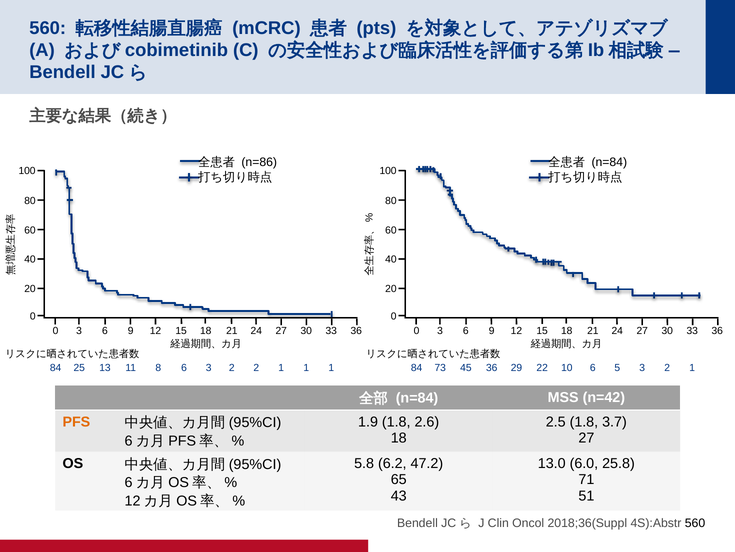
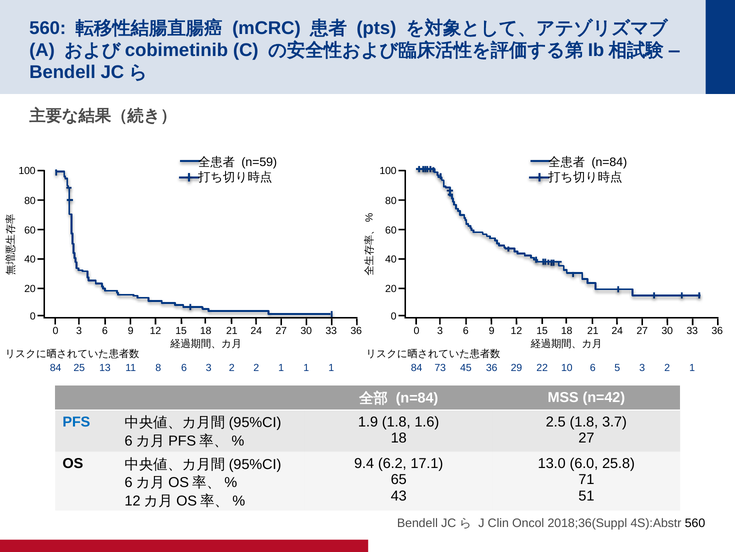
n=86: n=86 -> n=59
PFS colour: orange -> blue
2.6: 2.6 -> 1.6
5.8: 5.8 -> 9.4
47.2: 47.2 -> 17.1
